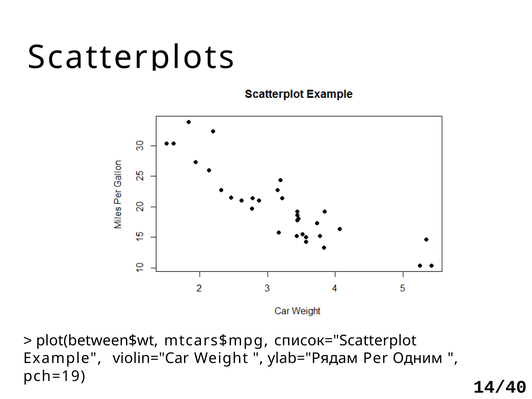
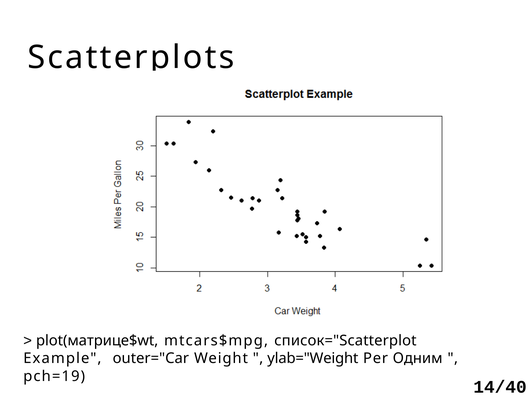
plot(between$wt: plot(between$wt -> plot(матрице$wt
violin="Car: violin="Car -> outer="Car
ylab="Рядам: ylab="Рядам -> ylab="Weight
